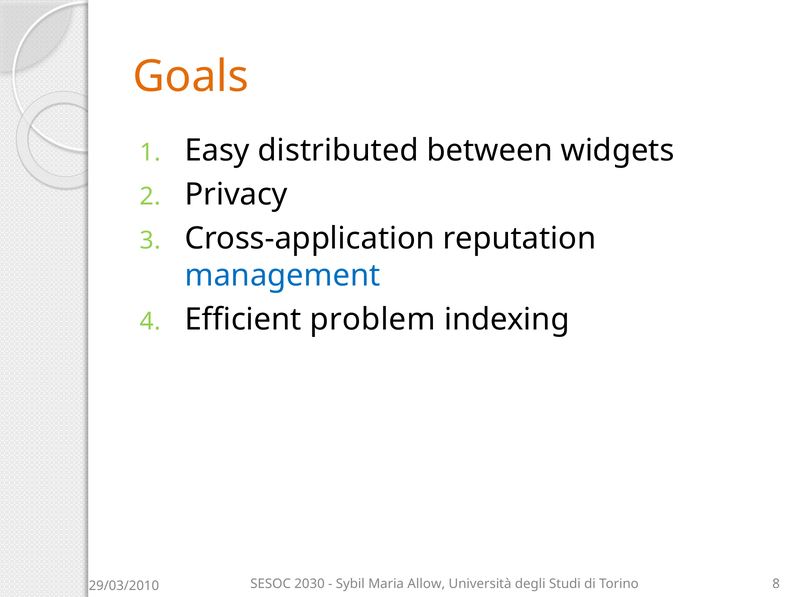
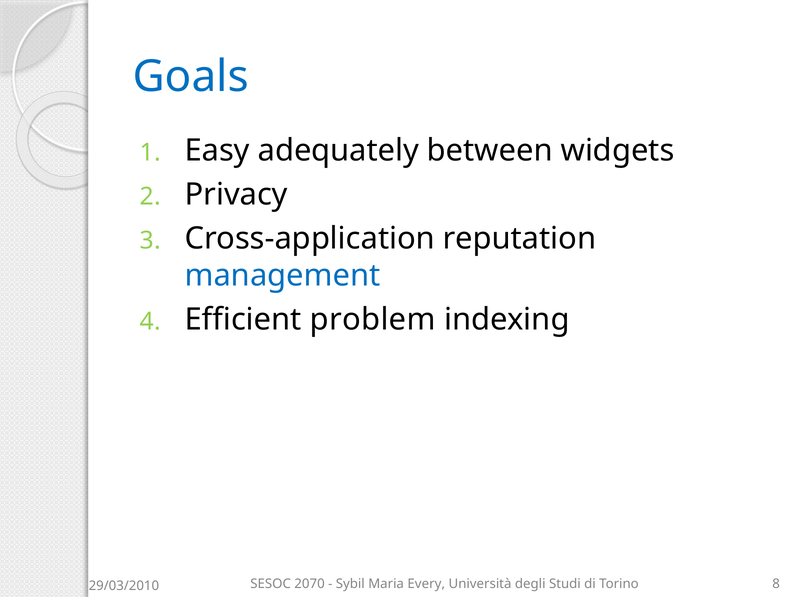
Goals colour: orange -> blue
distributed: distributed -> adequately
2030: 2030 -> 2070
Allow: Allow -> Every
